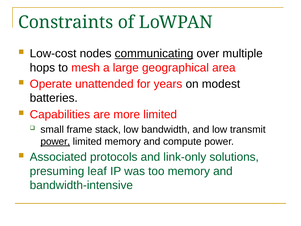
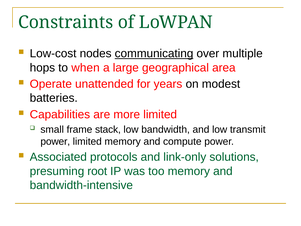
mesh: mesh -> when
power at (55, 141) underline: present -> none
leaf: leaf -> root
